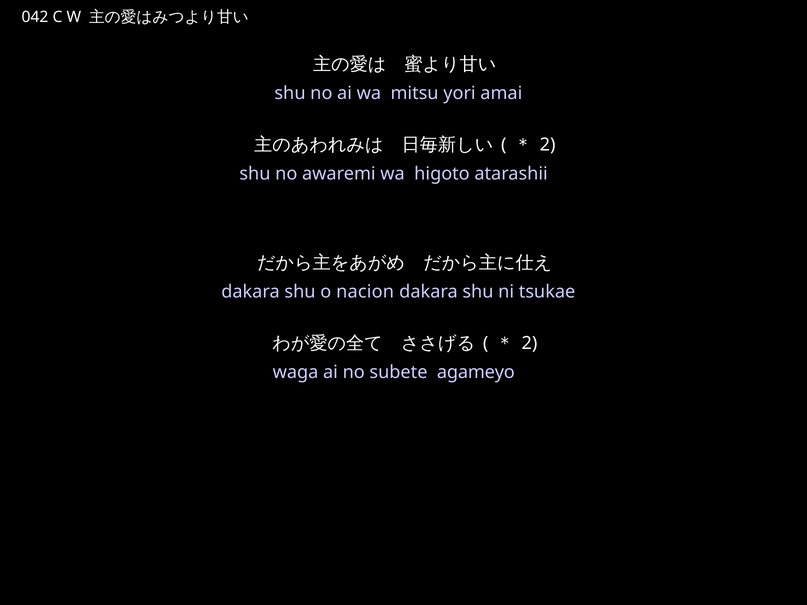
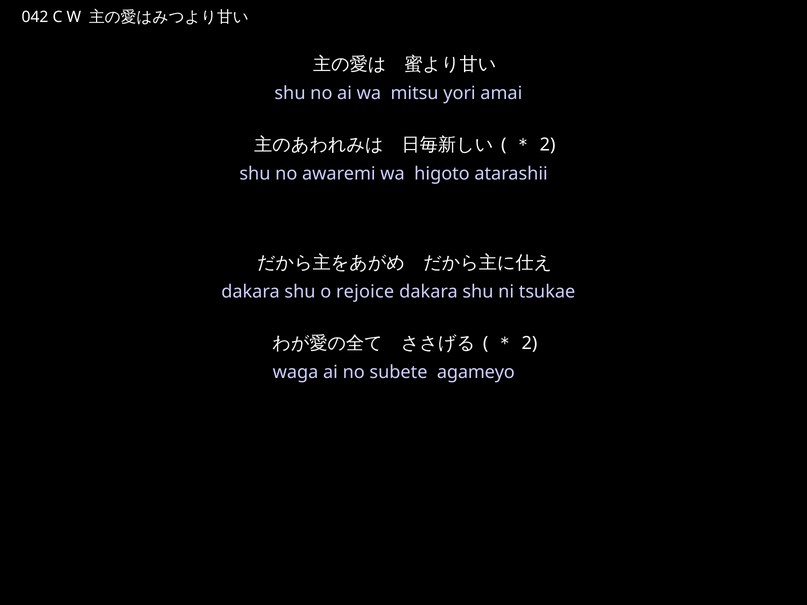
nacion: nacion -> rejoice
